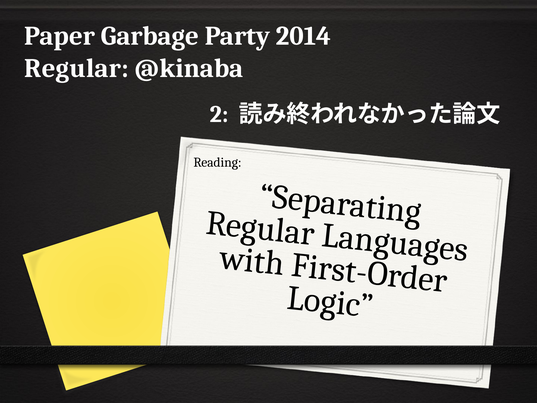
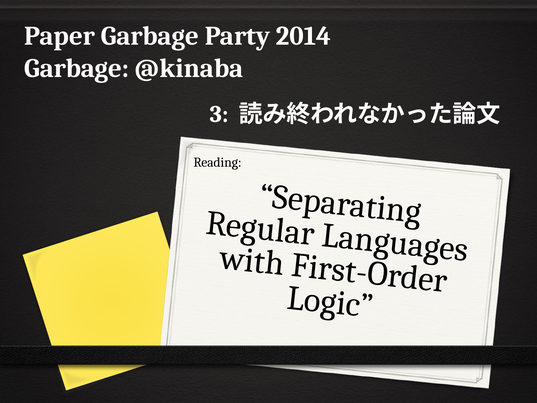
Regular at (77, 68): Regular -> Garbage
2: 2 -> 3
